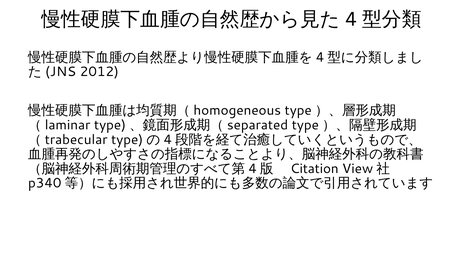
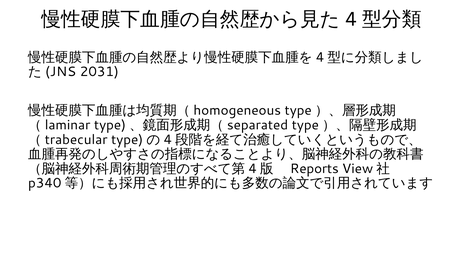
2012: 2012 -> 2031
Citation: Citation -> Reports
